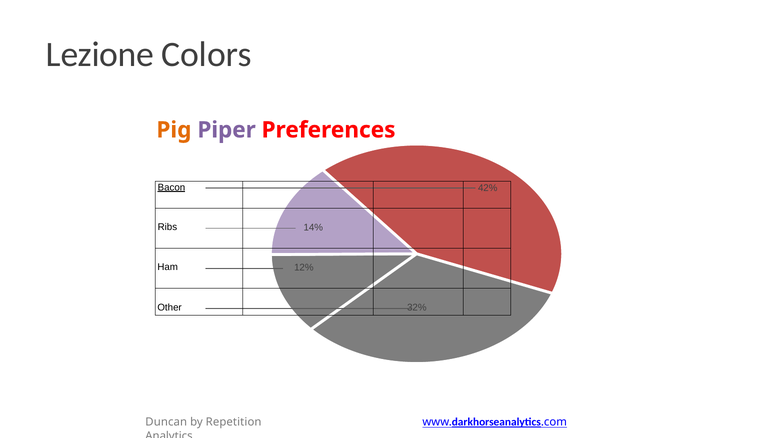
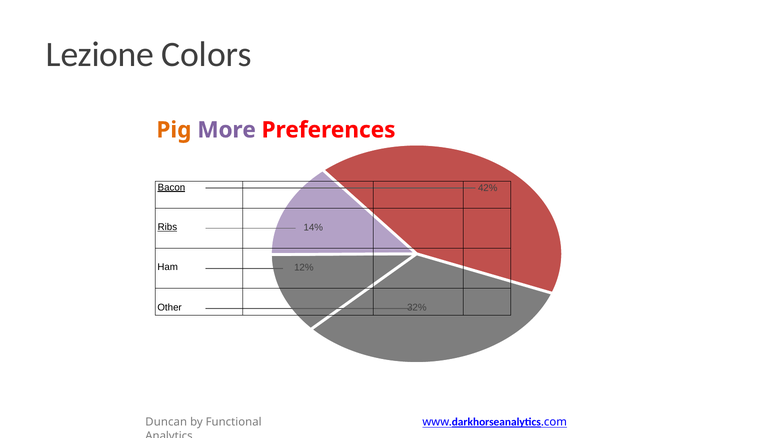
Piper: Piper -> More
Ribs underline: none -> present
Repetition: Repetition -> Functional
